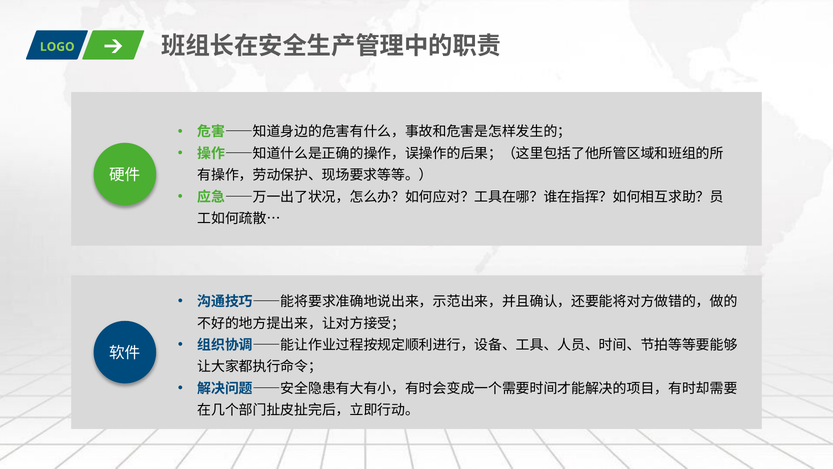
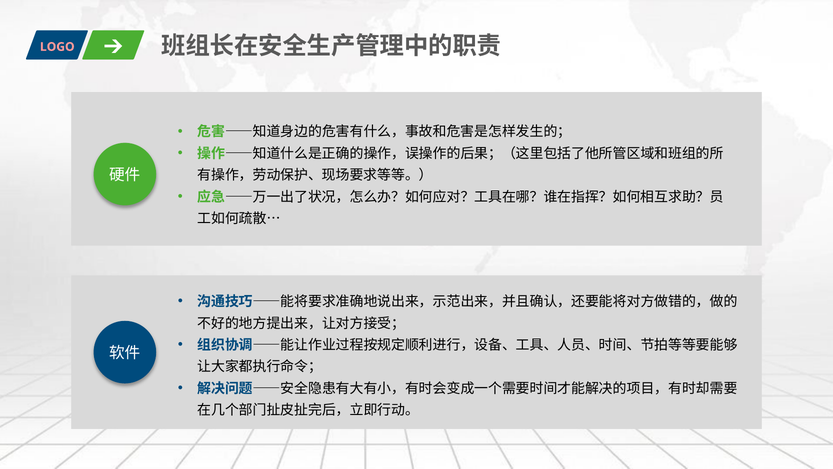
LOGO colour: light green -> pink
